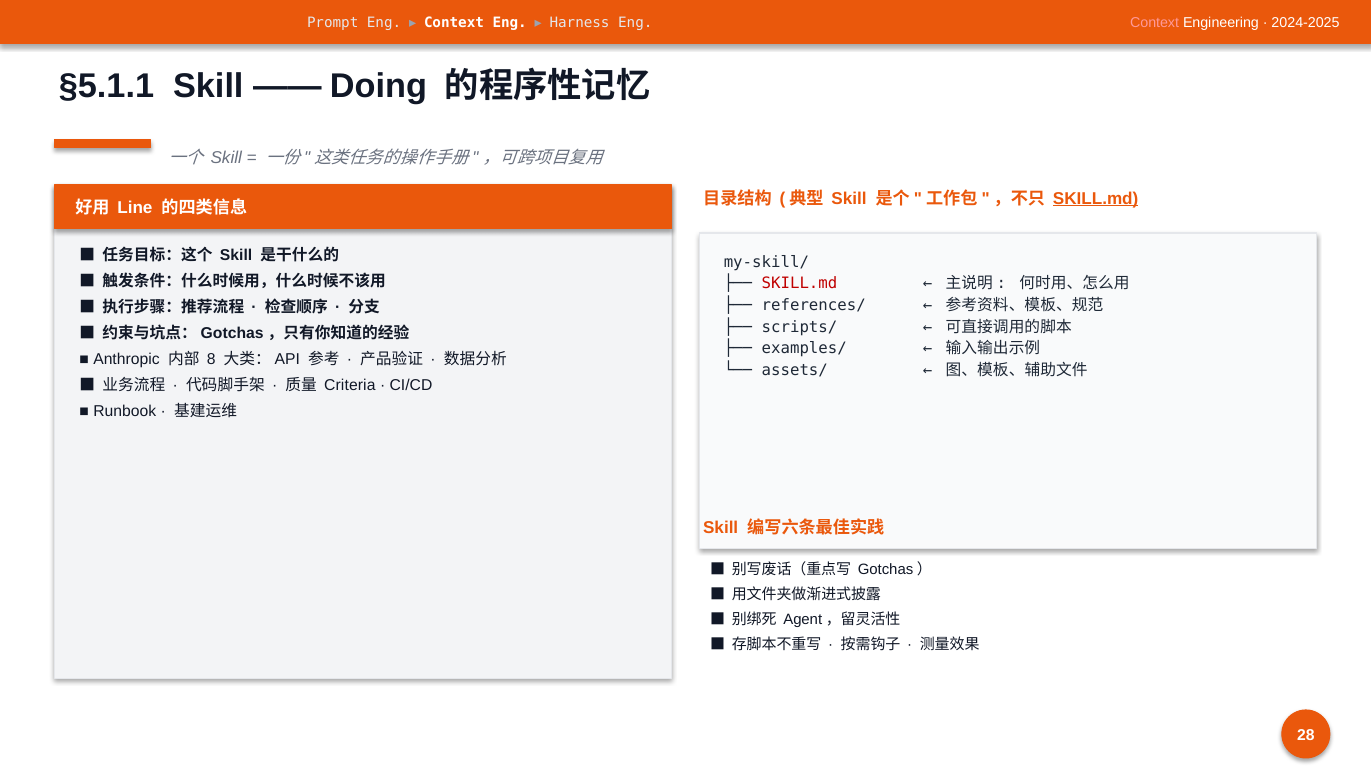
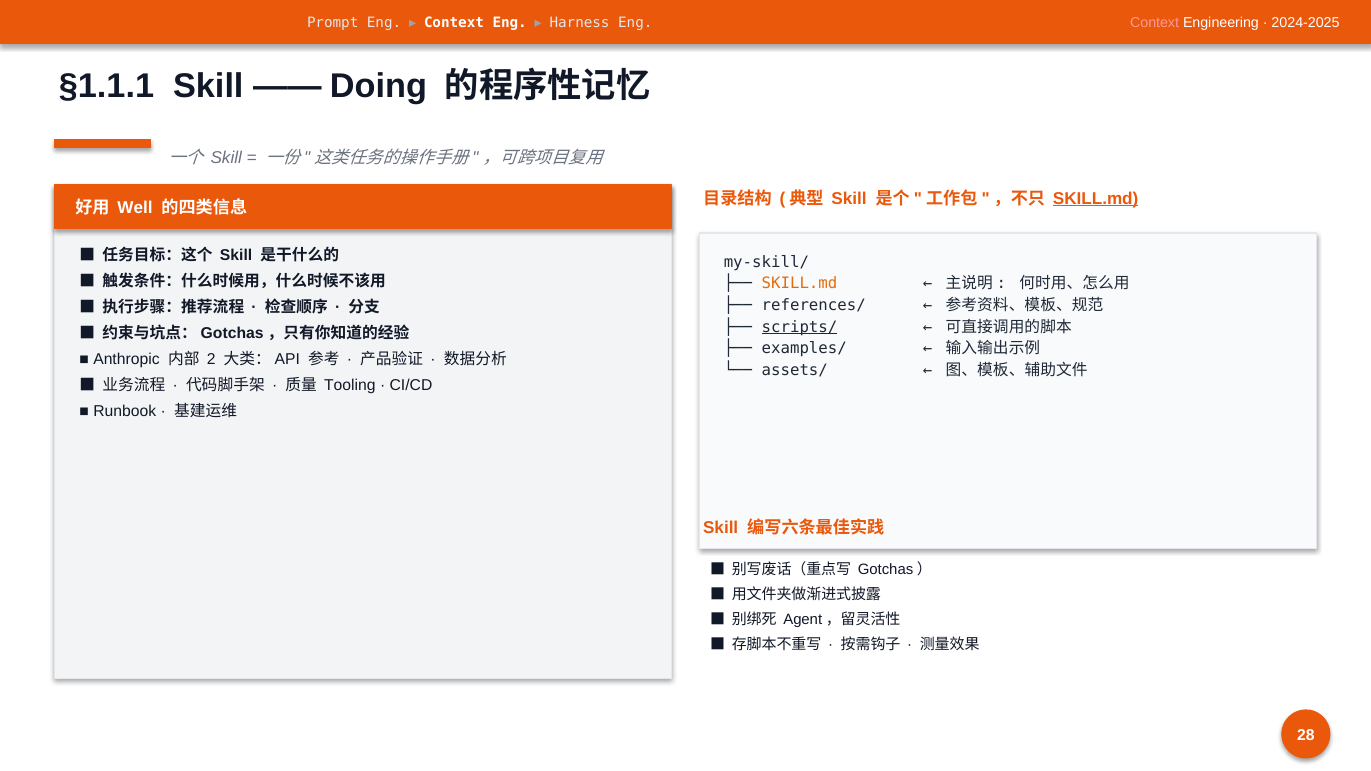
§5.1.1: §5.1.1 -> §1.1.1
Line: Line -> Well
SKILL.md at (800, 284) colour: red -> orange
scripts/ underline: none -> present
8: 8 -> 2
Criteria: Criteria -> Tooling
